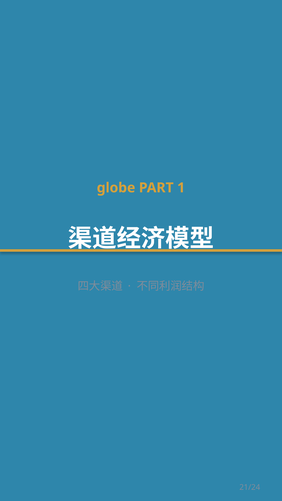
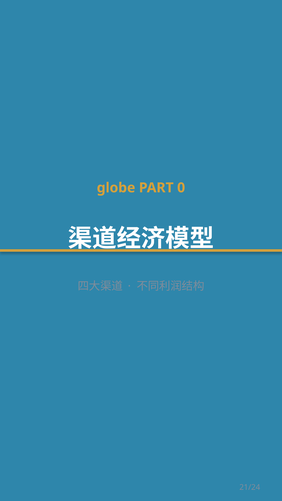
1: 1 -> 0
